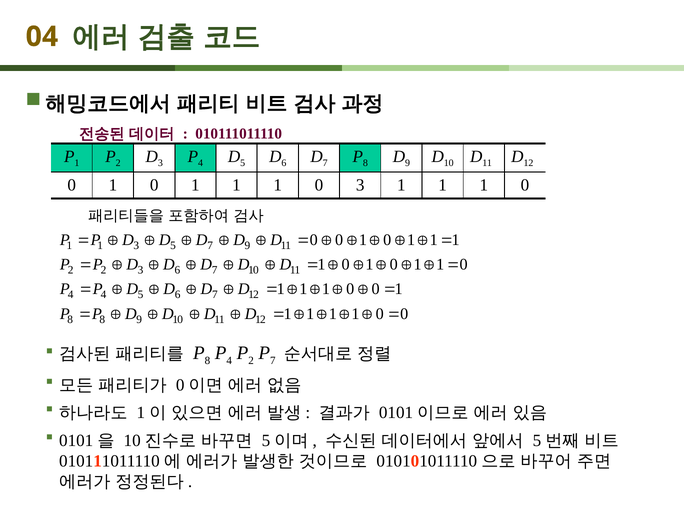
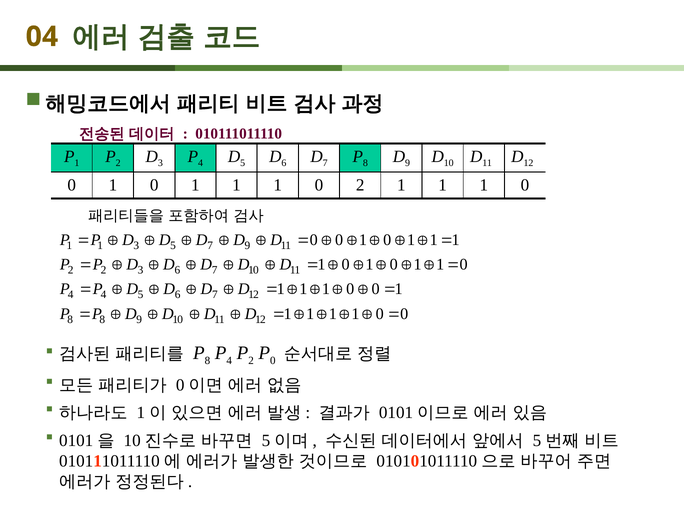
0 3: 3 -> 2
7 at (273, 360): 7 -> 0
